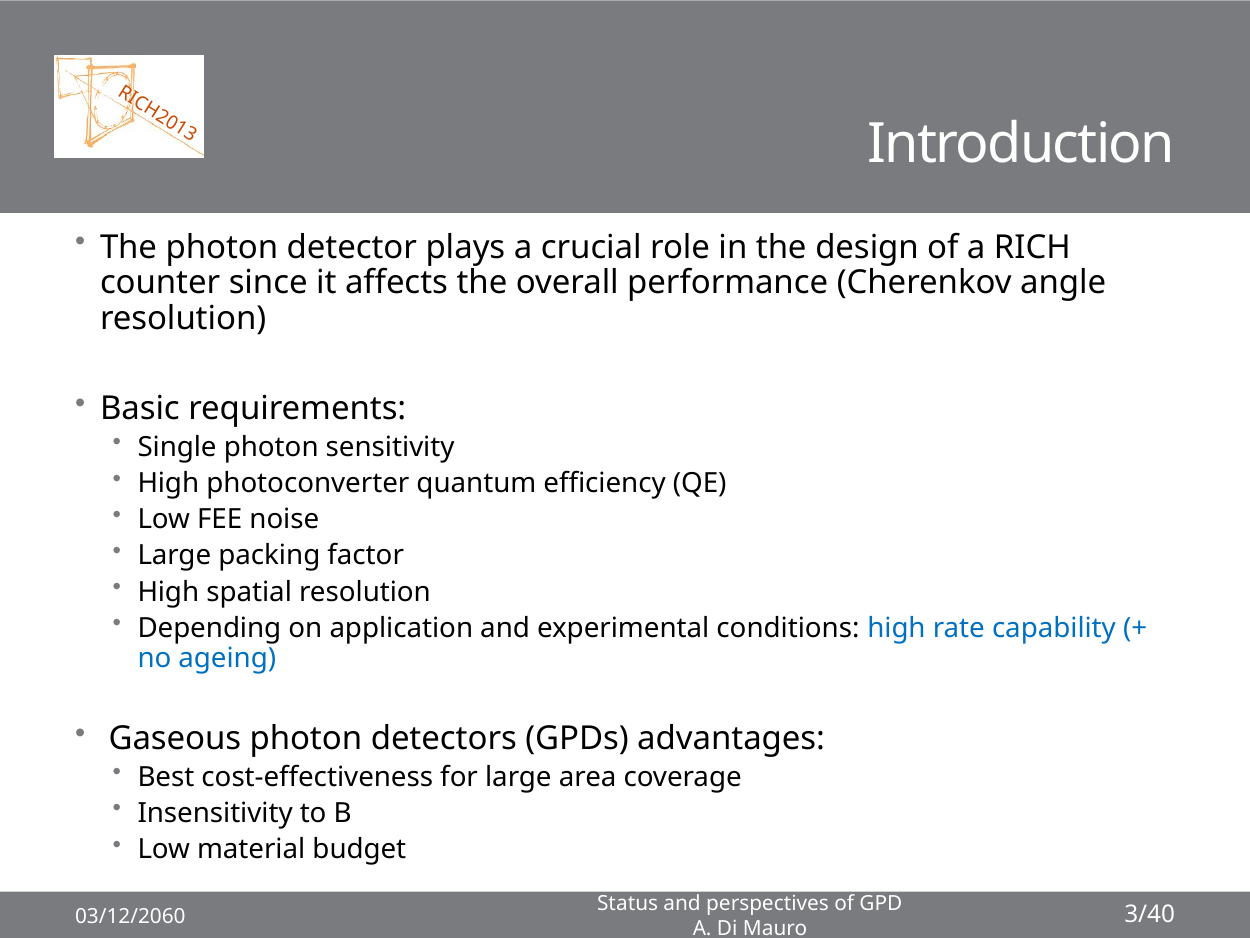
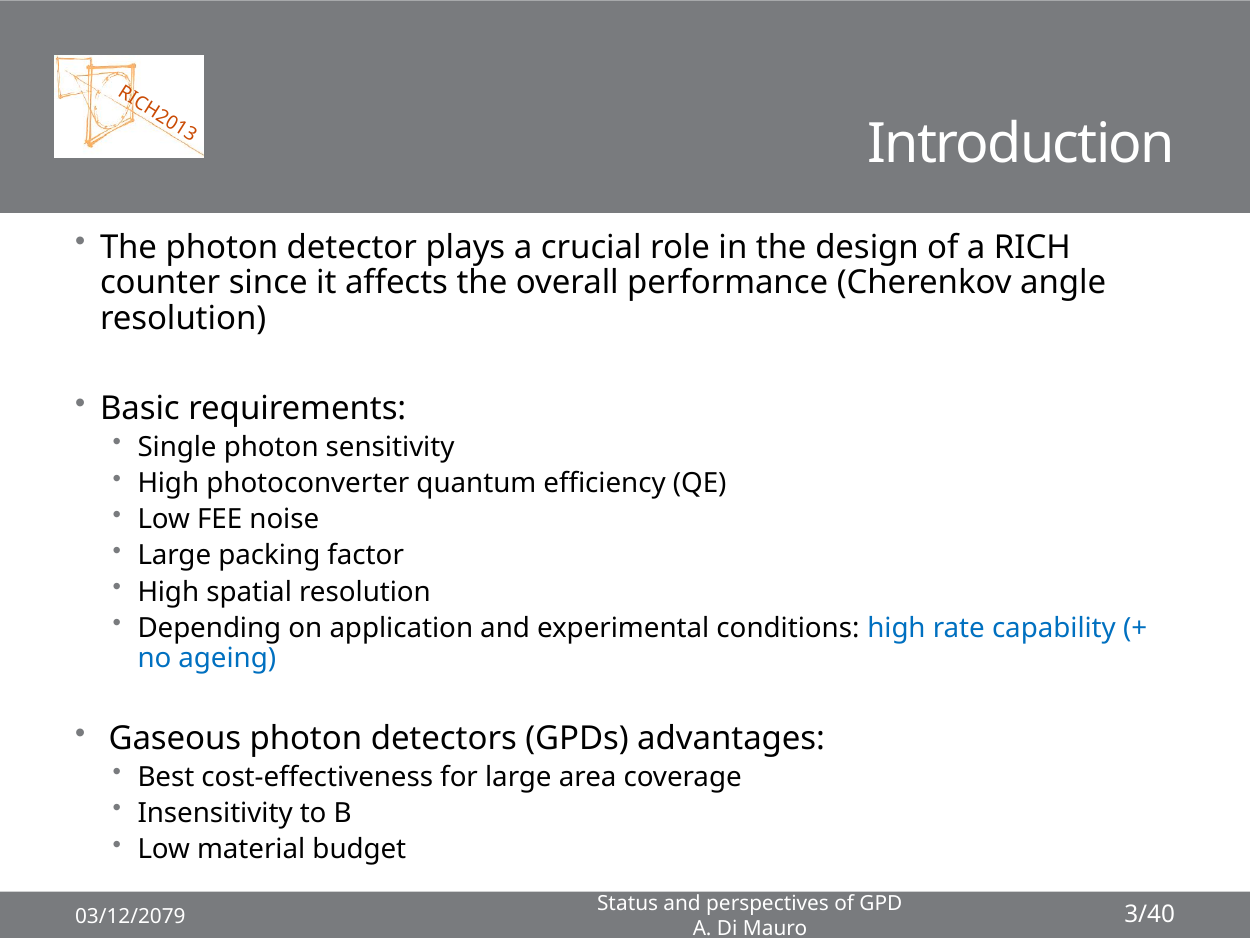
03/12/2060: 03/12/2060 -> 03/12/2079
